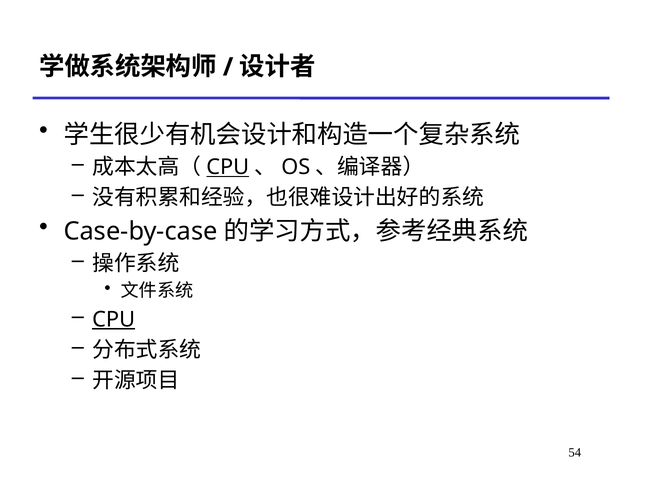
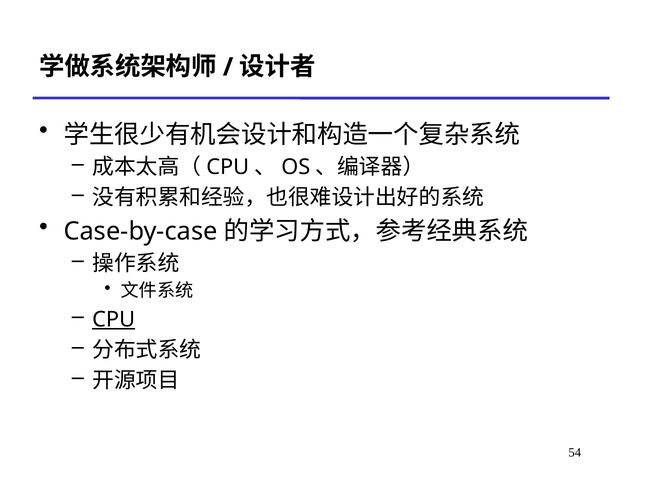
CPU at (228, 167) underline: present -> none
